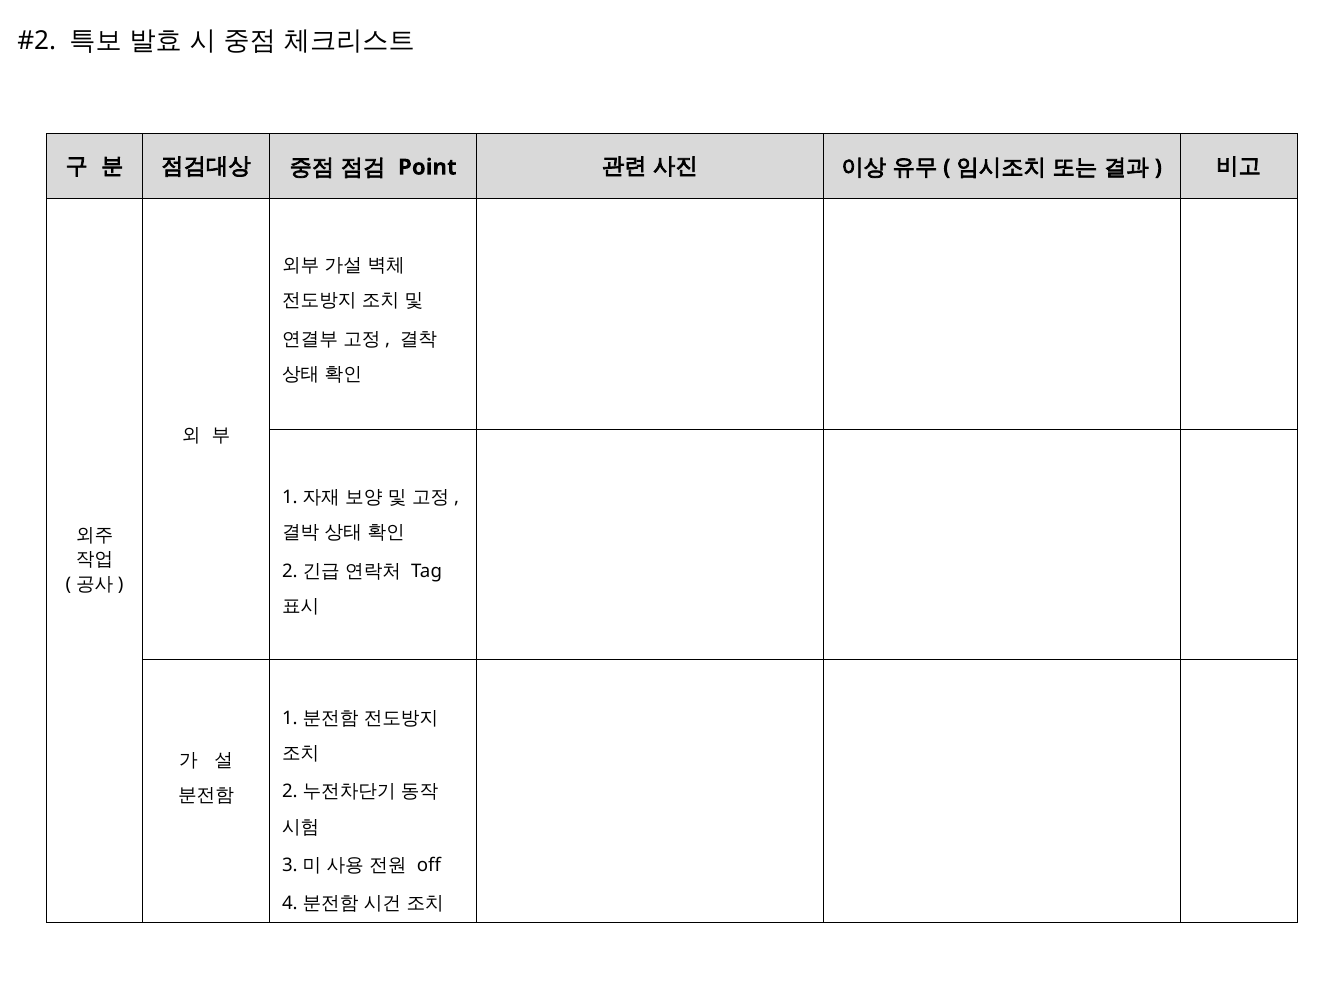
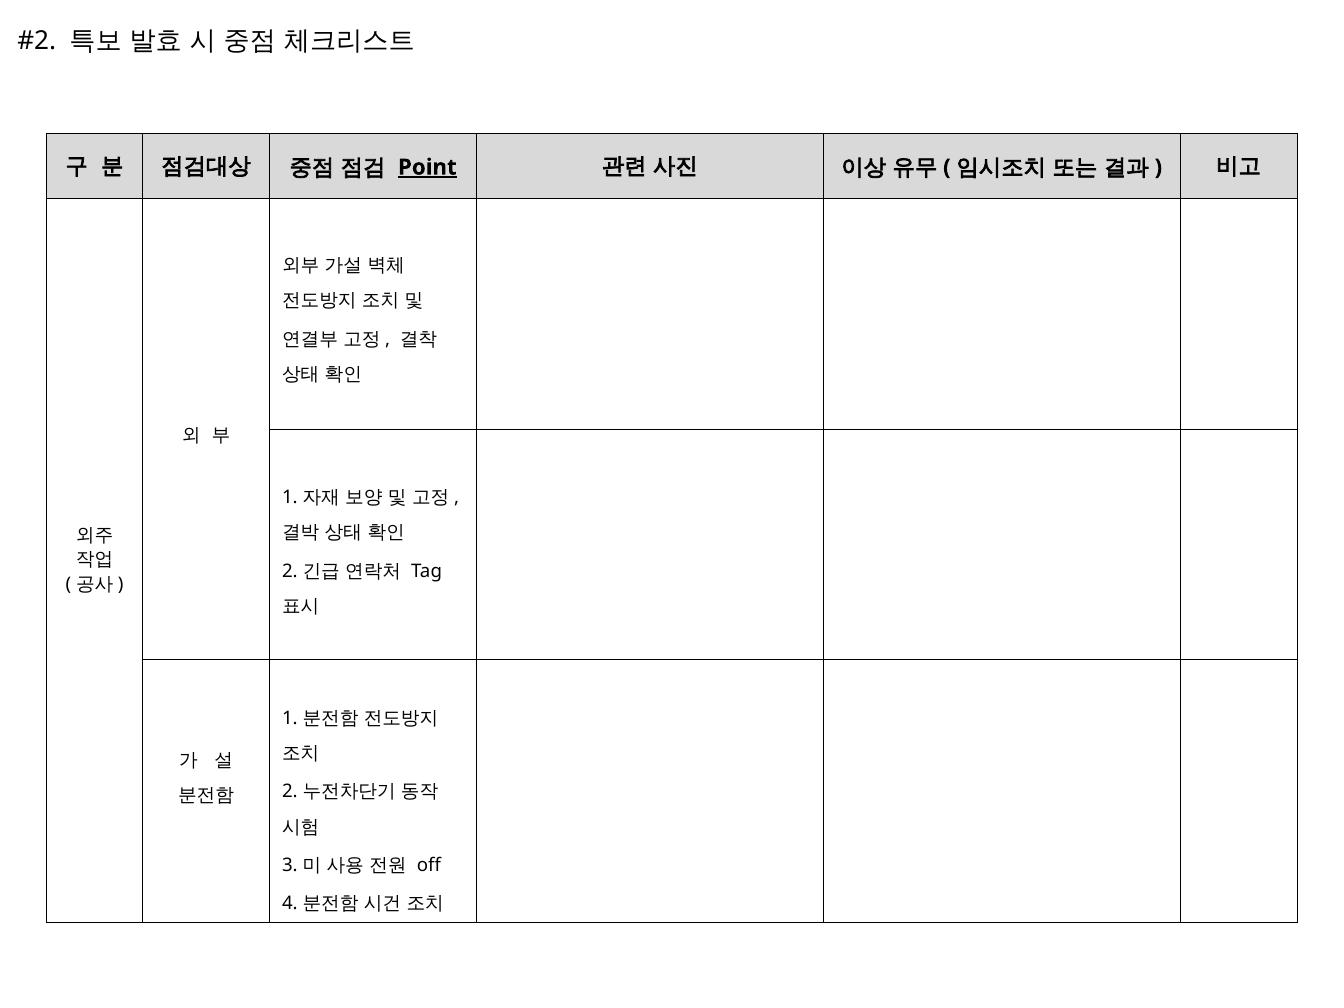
Point underline: none -> present
